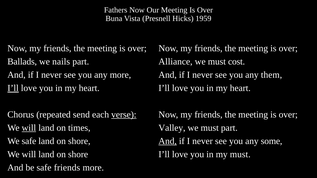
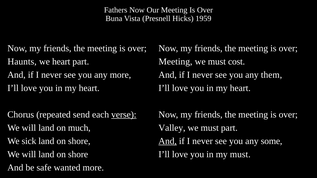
Ballads: Ballads -> Haunts
we nails: nails -> heart
Alliance at (175, 62): Alliance -> Meeting
I’ll at (13, 88) underline: present -> none
will at (29, 128) underline: present -> none
times: times -> much
We safe: safe -> sick
safe friends: friends -> wanted
